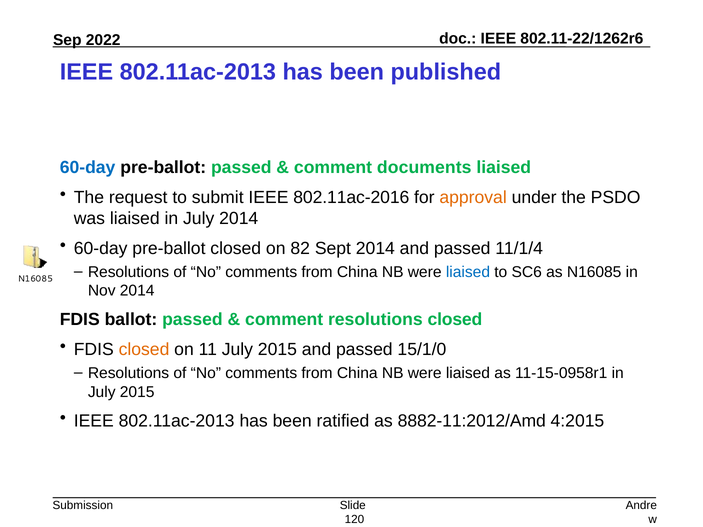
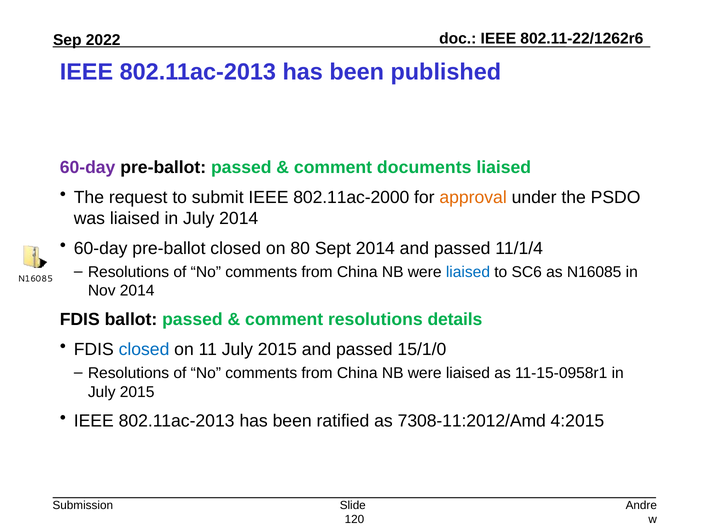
60-day at (88, 168) colour: blue -> purple
802.11ac-2016: 802.11ac-2016 -> 802.11ac-2000
82: 82 -> 80
resolutions closed: closed -> details
closed at (144, 350) colour: orange -> blue
8882-11:2012/Amd: 8882-11:2012/Amd -> 7308-11:2012/Amd
